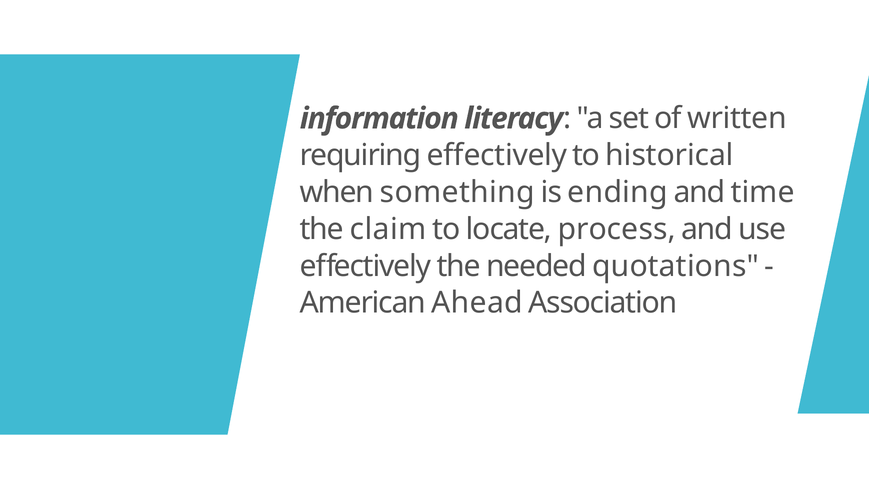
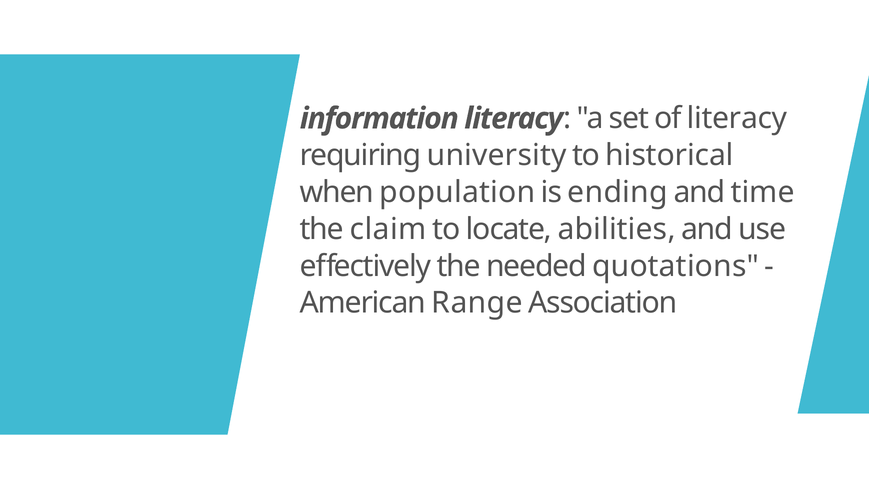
of written: written -> literacy
requiring effectively: effectively -> university
something: something -> population
process: process -> abilities
Ahead: Ahead -> Range
